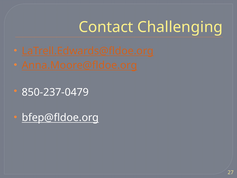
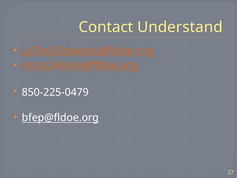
Challenging: Challenging -> Understand
850-237-0479: 850-237-0479 -> 850-225-0479
